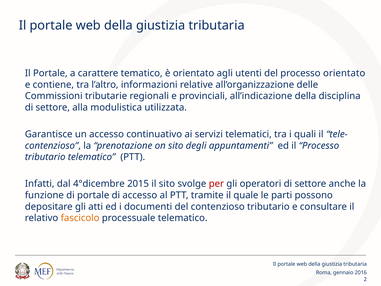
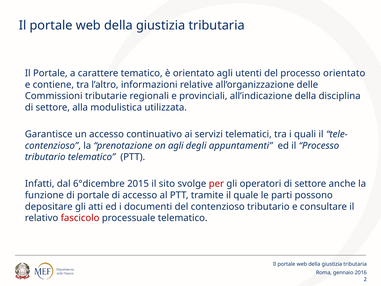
on sito: sito -> agli
4°dicembre: 4°dicembre -> 6°dicembre
fascicolo colour: orange -> red
